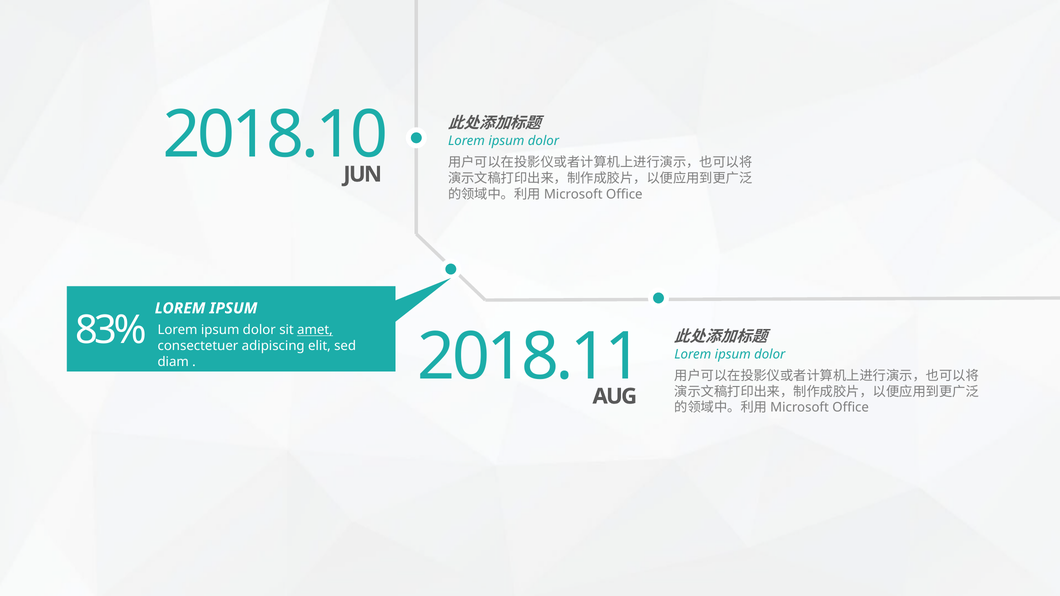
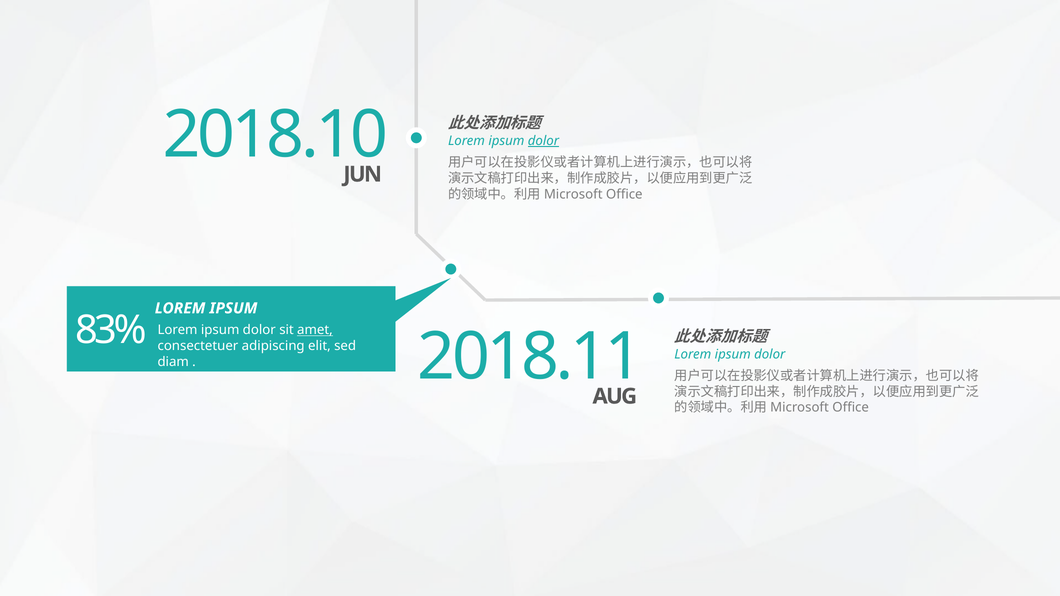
dolor at (543, 141) underline: none -> present
